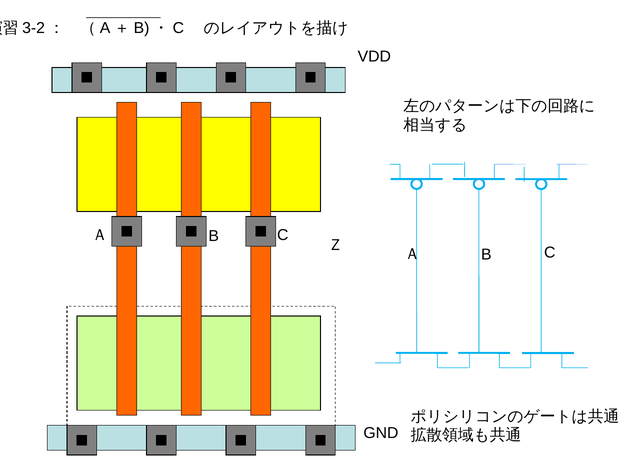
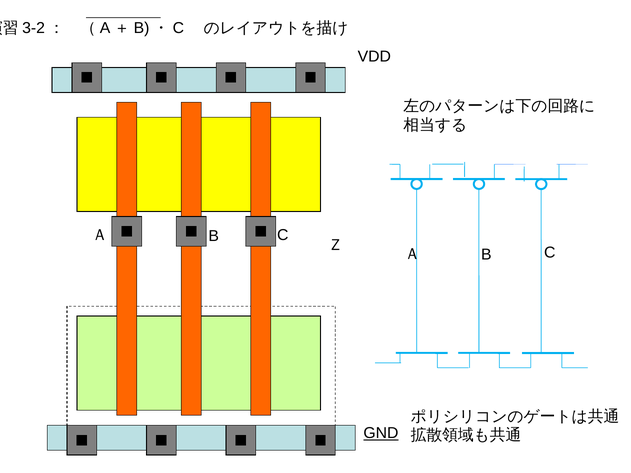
GND underline: none -> present
